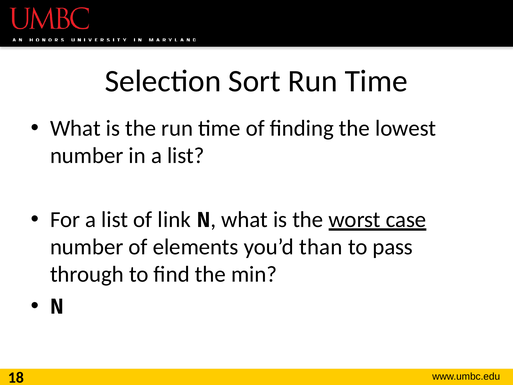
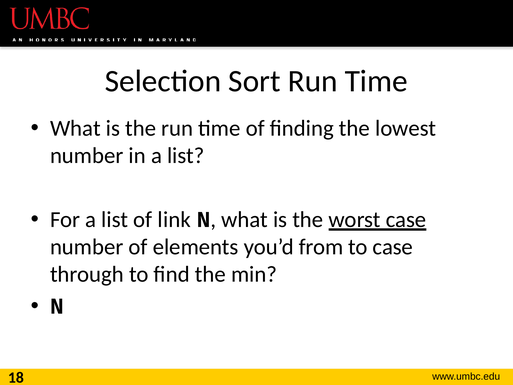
than: than -> from
to pass: pass -> case
